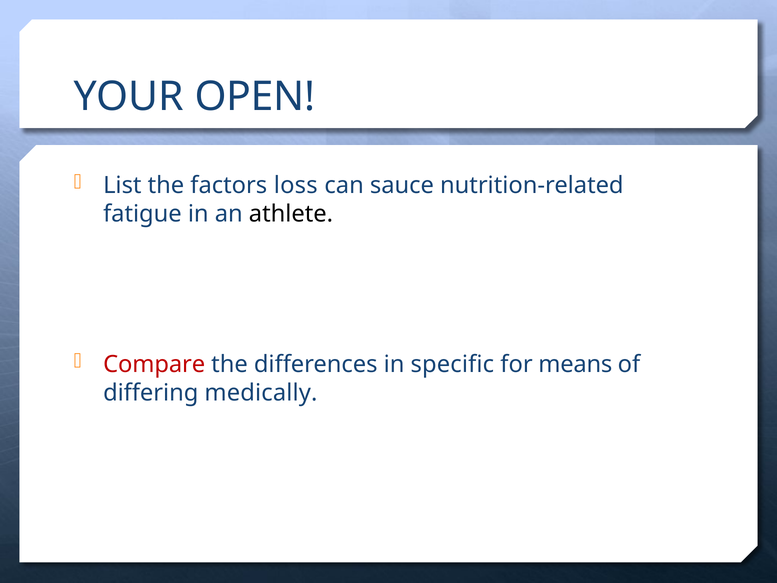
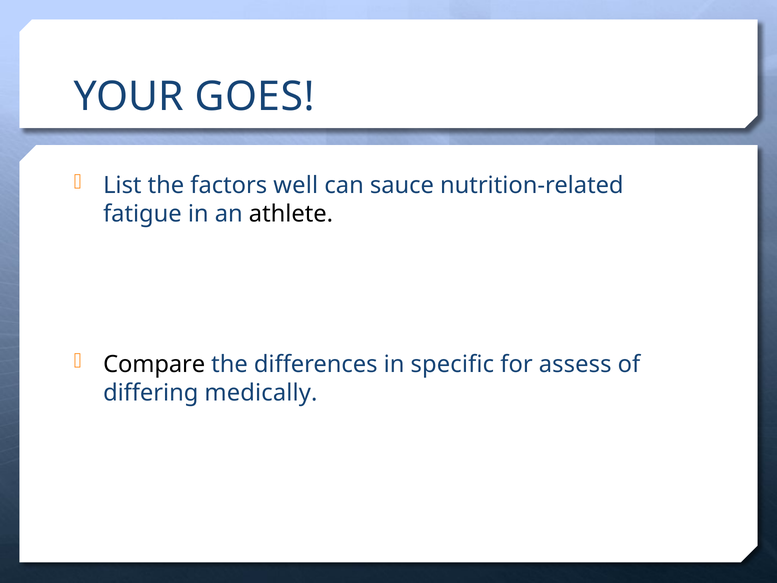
OPEN: OPEN -> GOES
loss: loss -> well
Compare colour: red -> black
means: means -> assess
